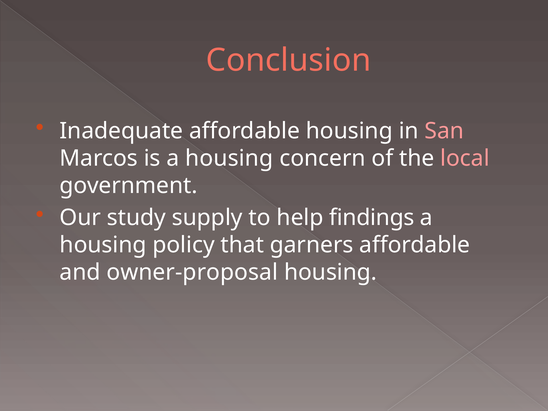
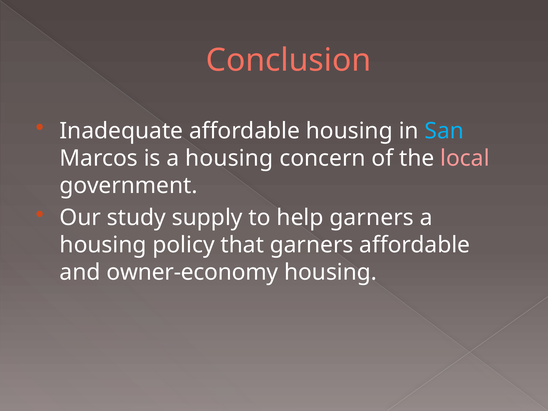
San colour: pink -> light blue
help findings: findings -> garners
owner-proposal: owner-proposal -> owner-economy
